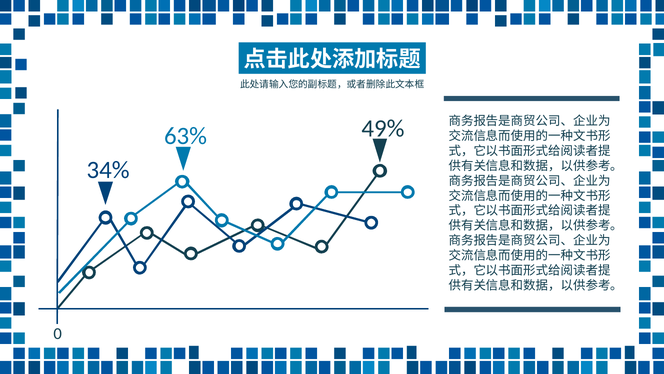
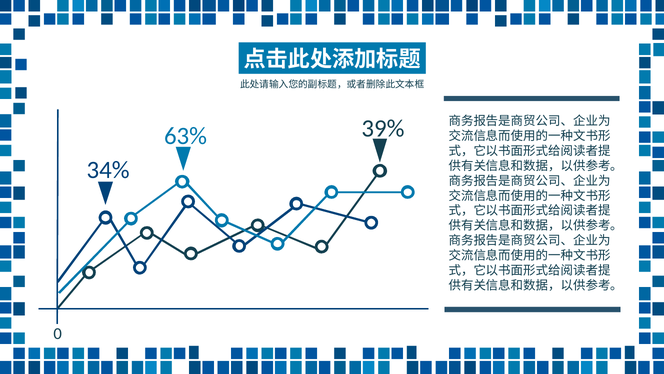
49%: 49% -> 39%
